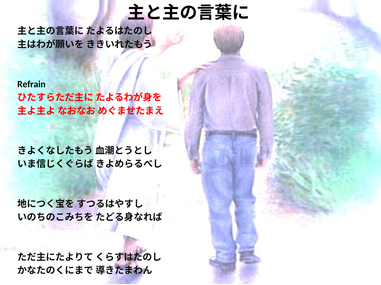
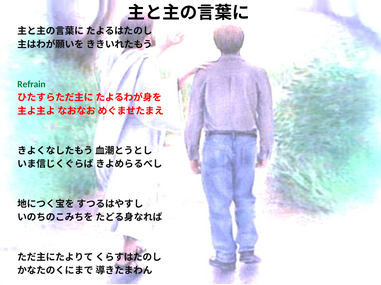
Refrain colour: black -> green
